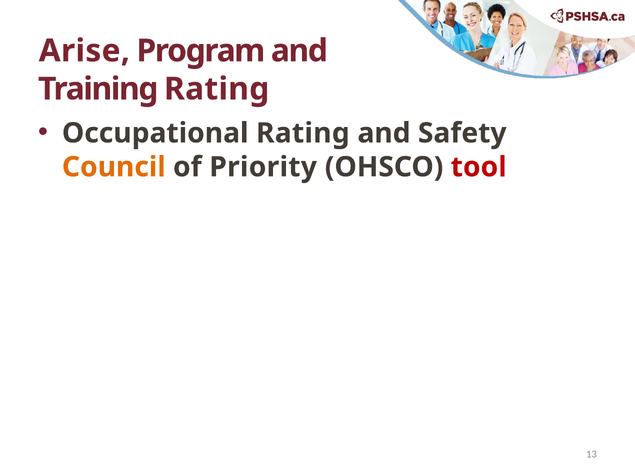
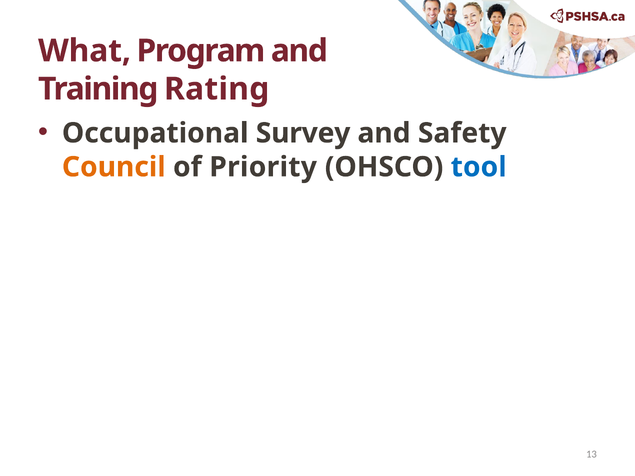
Arise: Arise -> What
Occupational Rating: Rating -> Survey
tool colour: red -> blue
